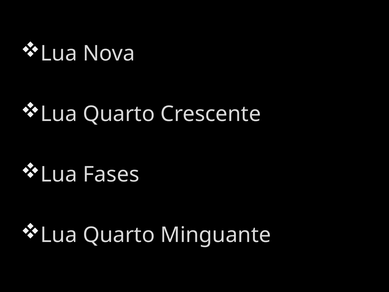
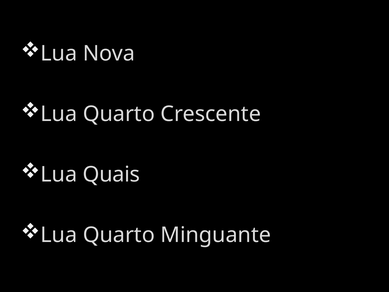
Fases: Fases -> Quais
